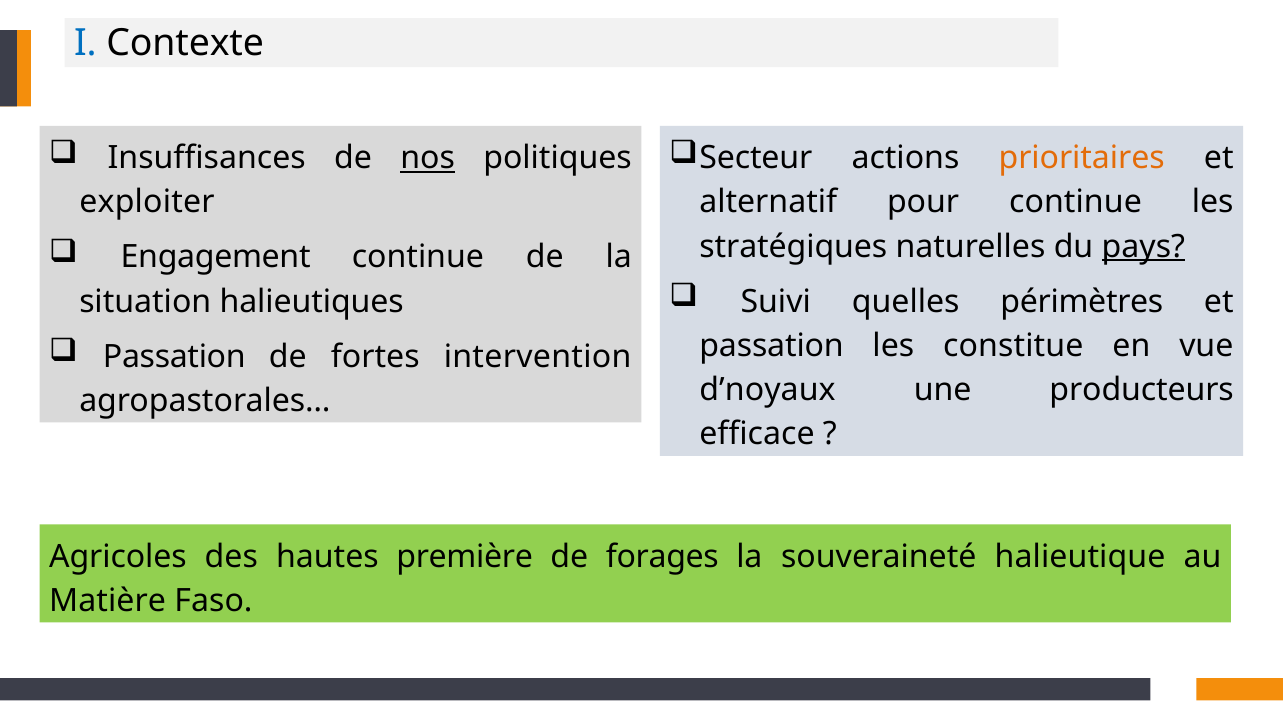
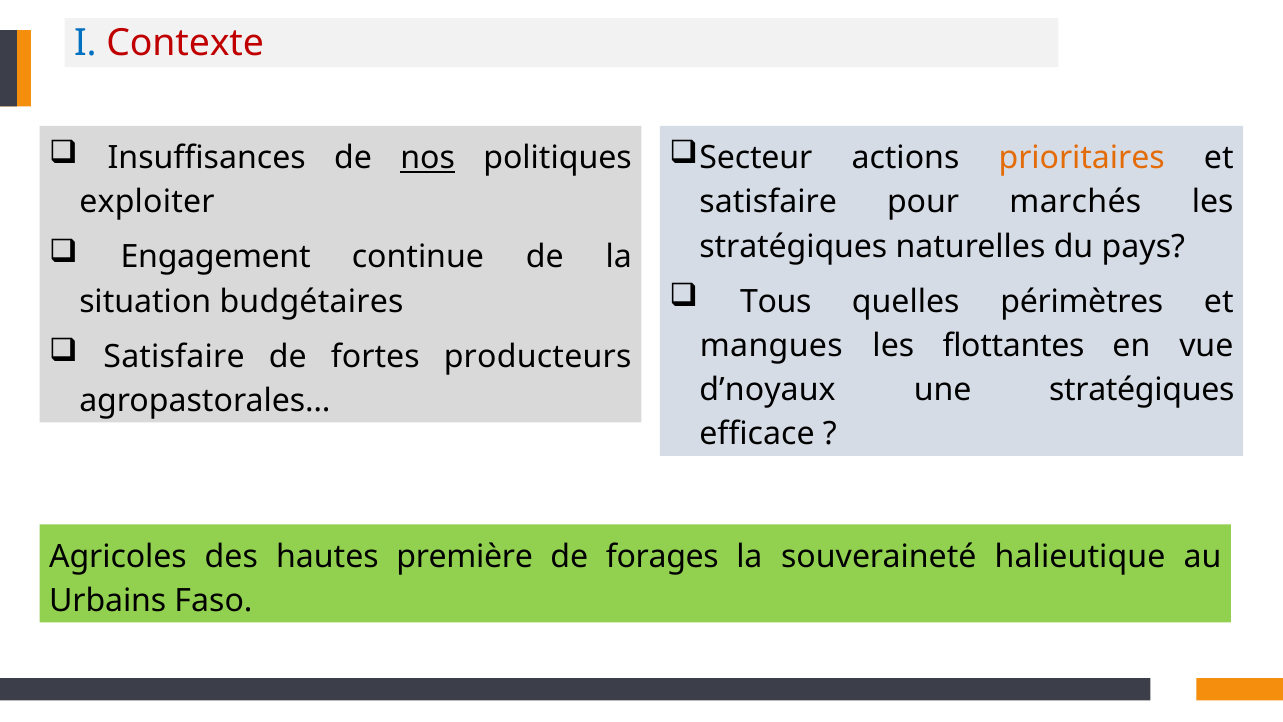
Contexte colour: black -> red
alternatif at (768, 202): alternatif -> satisfaire
pour continue: continue -> marchés
pays underline: present -> none
Suivi: Suivi -> Tous
halieutiques: halieutiques -> budgétaires
passation at (772, 346): passation -> mangues
constitue: constitue -> flottantes
Passation at (174, 356): Passation -> Satisfaire
intervention: intervention -> producteurs
une producteurs: producteurs -> stratégiques
Matière: Matière -> Urbains
